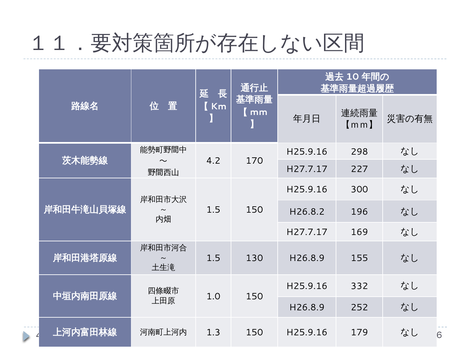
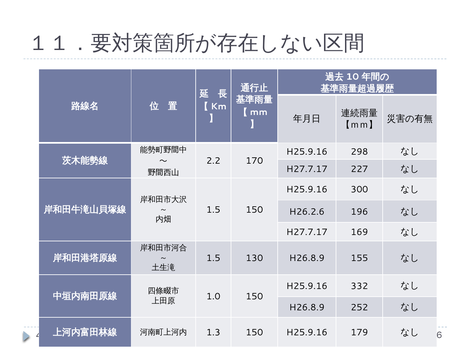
4.2: 4.2 -> 2.2
H26.8.2: H26.8.2 -> H26.2.6
